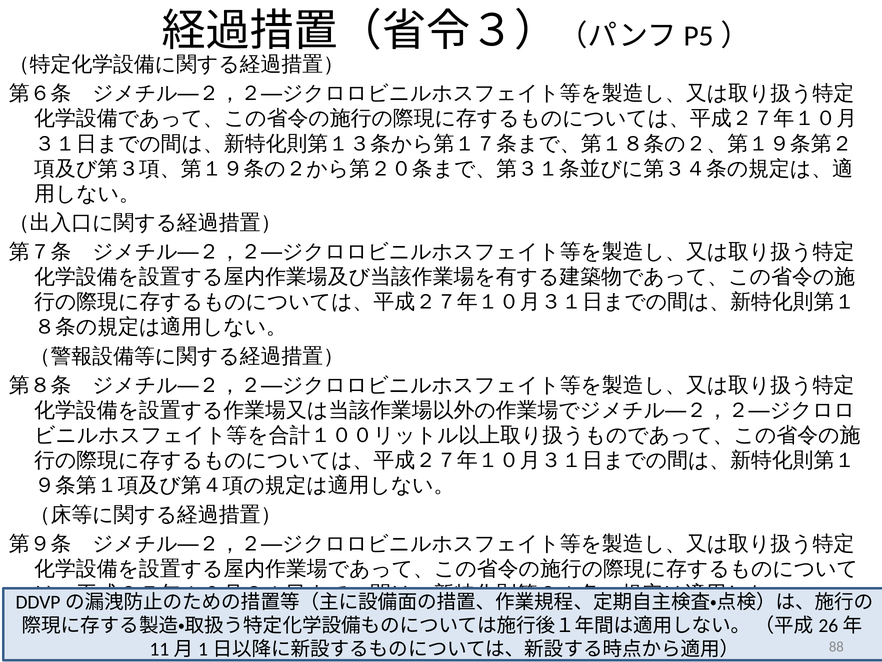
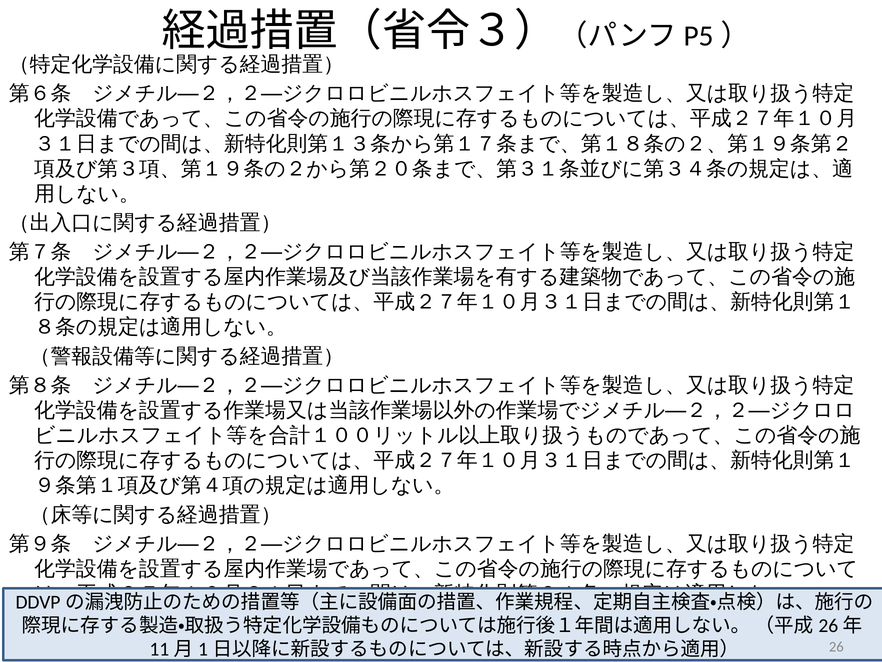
88: 88 -> 26
